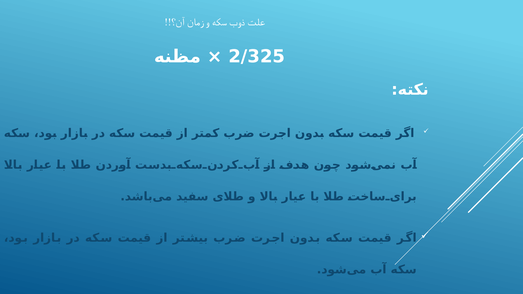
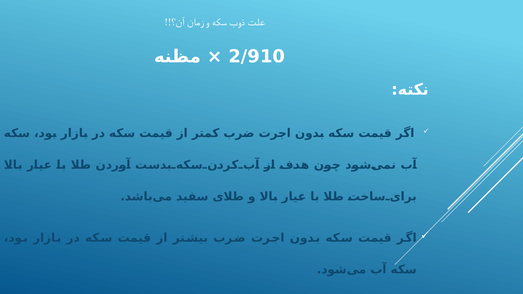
2/325: 2/325 -> 2/910
